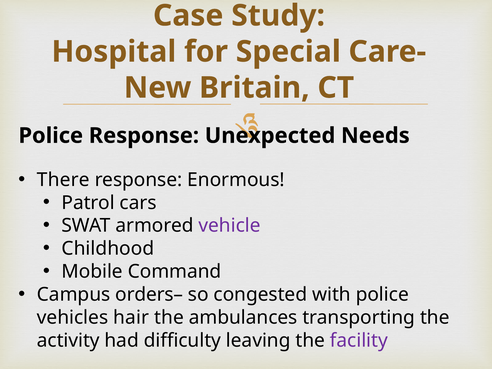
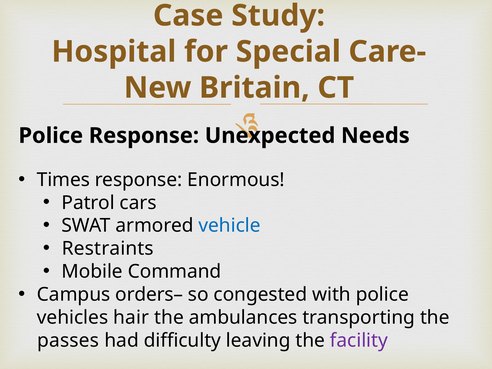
There: There -> Times
vehicle colour: purple -> blue
Childhood: Childhood -> Restraints
activity: activity -> passes
